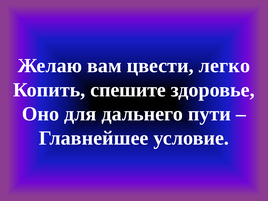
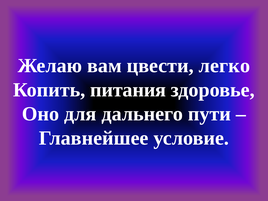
спешите: спешите -> питания
